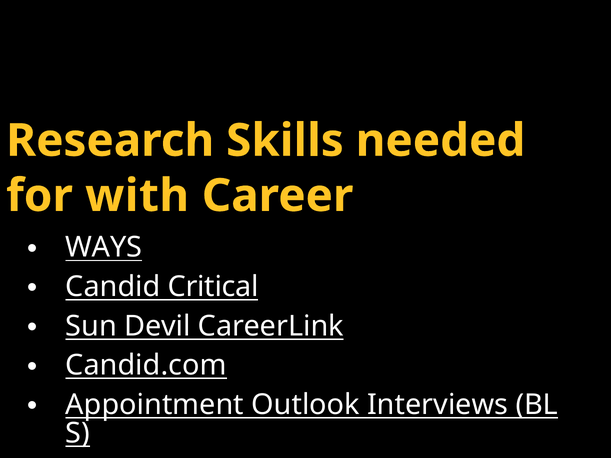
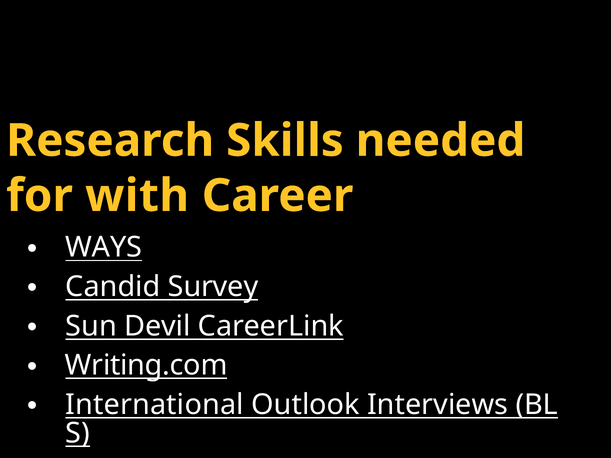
Critical: Critical -> Survey
Candid.com: Candid.com -> Writing.com
Appointment: Appointment -> International
